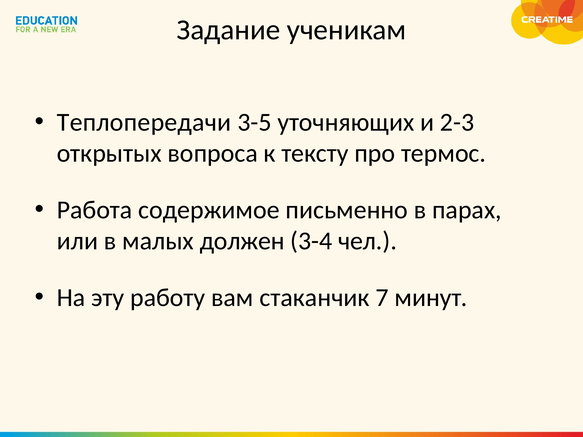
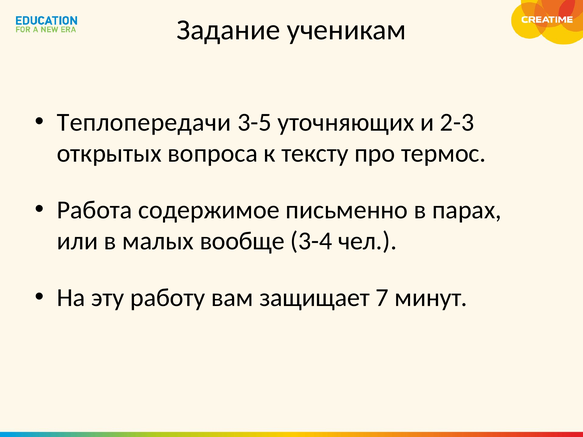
должен: должен -> вообще
стаканчик: стаканчик -> защищает
